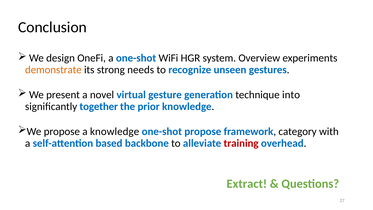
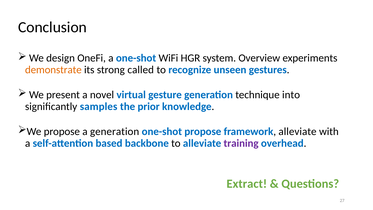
needs: needs -> called
together: together -> samples
a knowledge: knowledge -> generation
framework category: category -> alleviate
training colour: red -> purple
